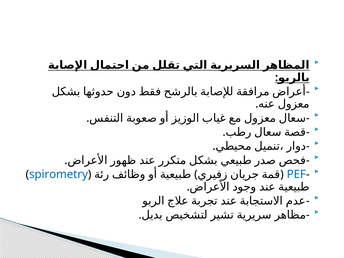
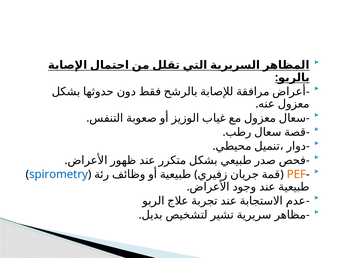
PEF colour: blue -> orange
